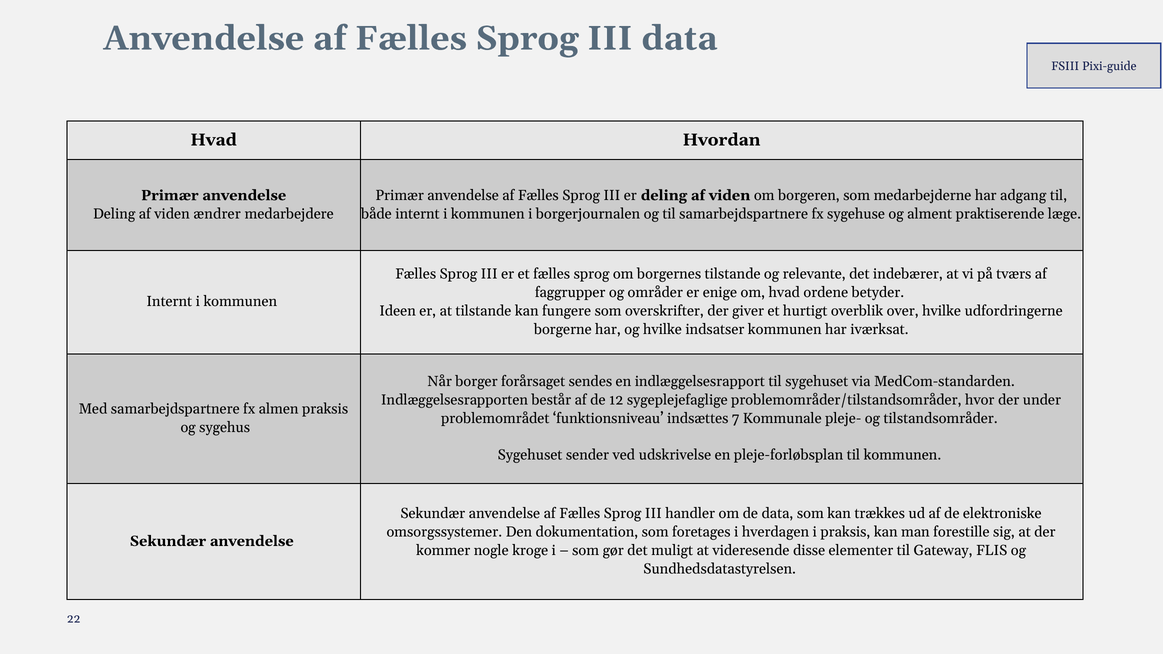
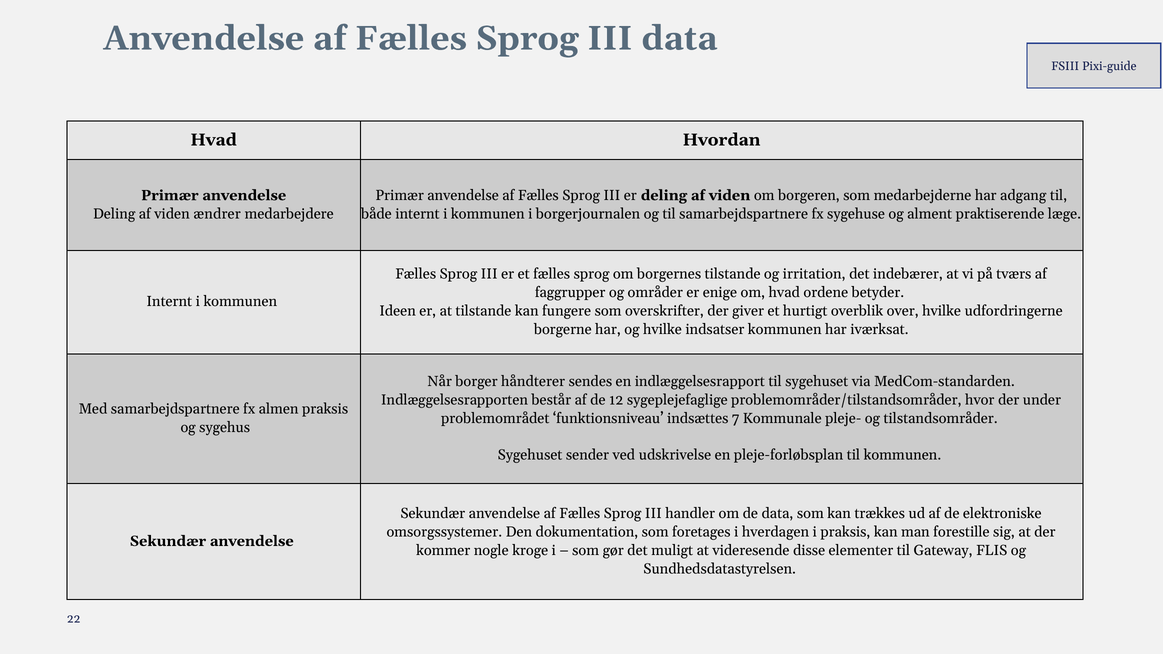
relevante: relevante -> irritation
forårsaget: forårsaget -> håndterer
